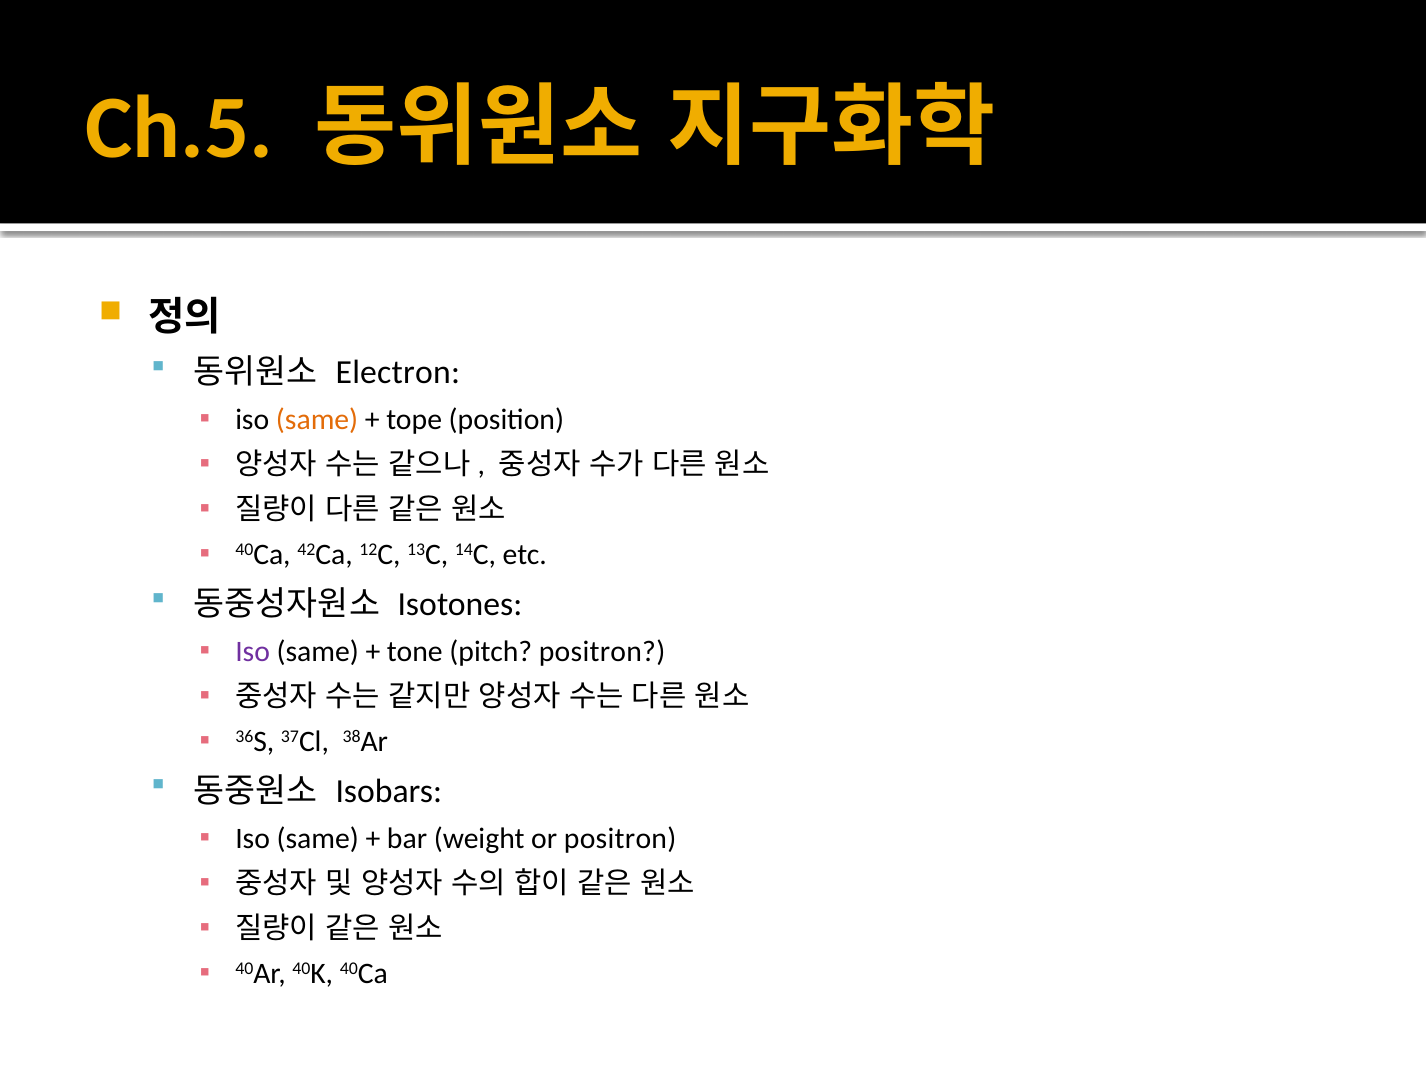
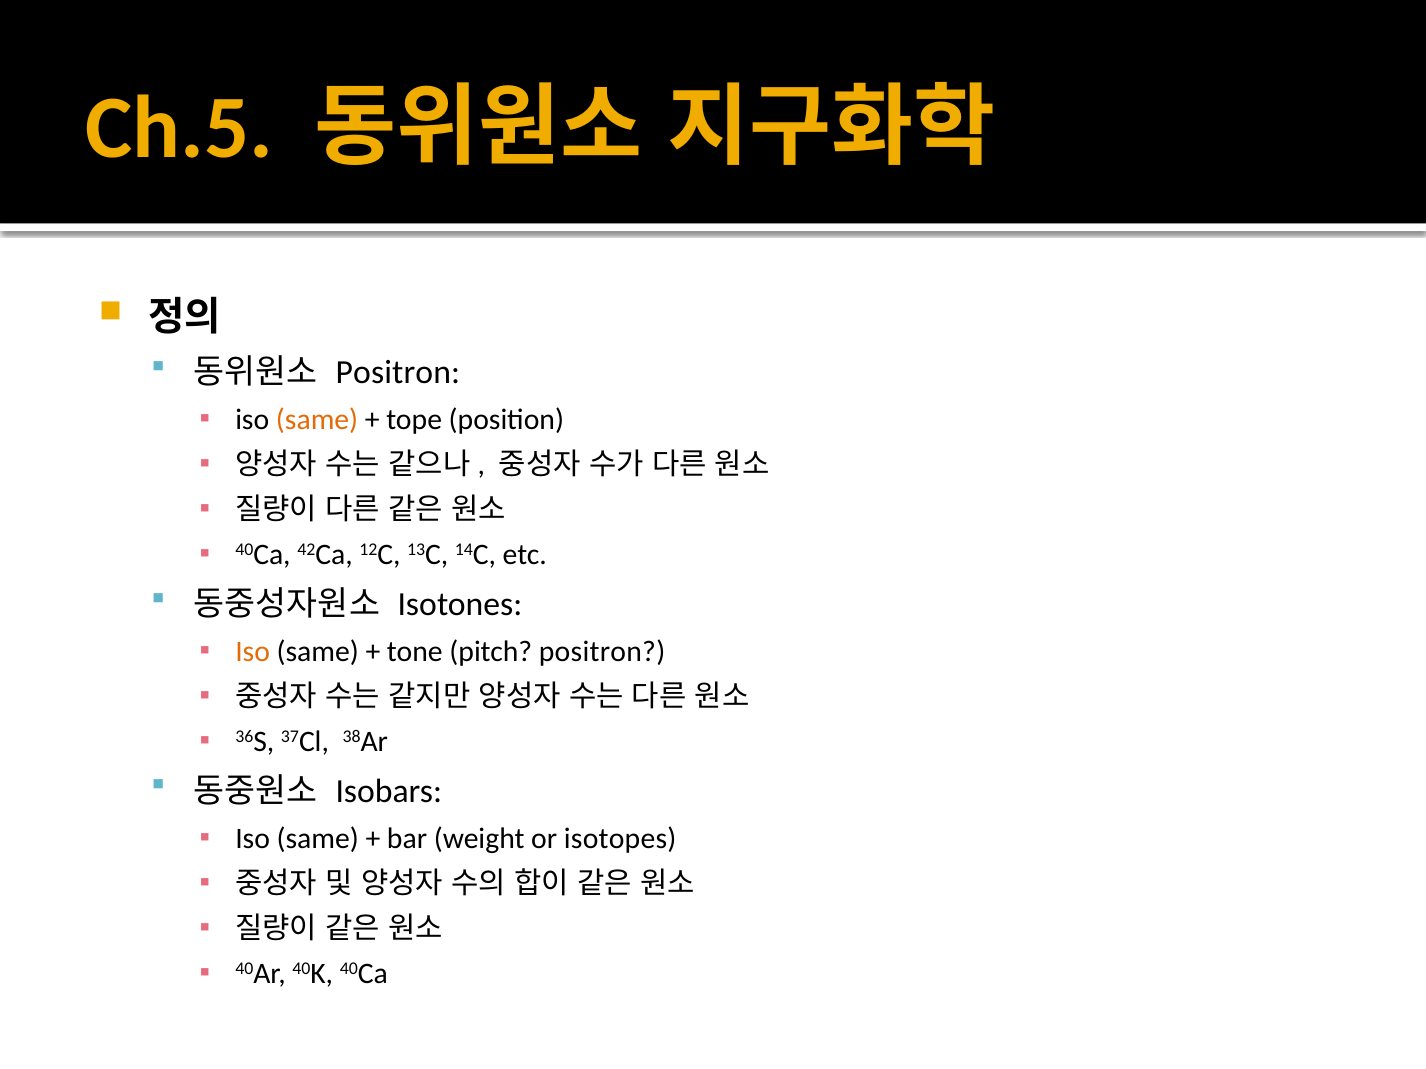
Electron at (398, 372): Electron -> Positron
Iso at (253, 652) colour: purple -> orange
or positron: positron -> isotopes
